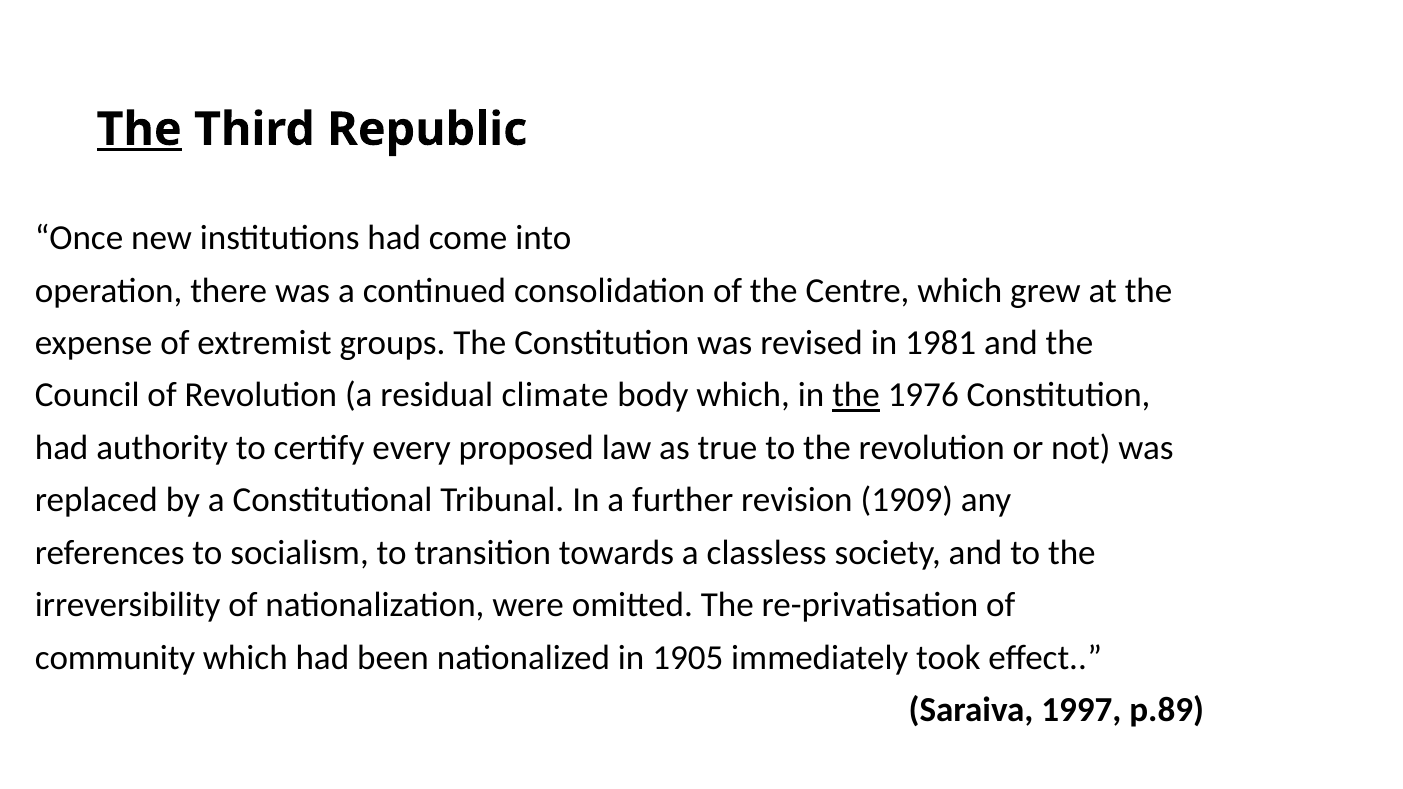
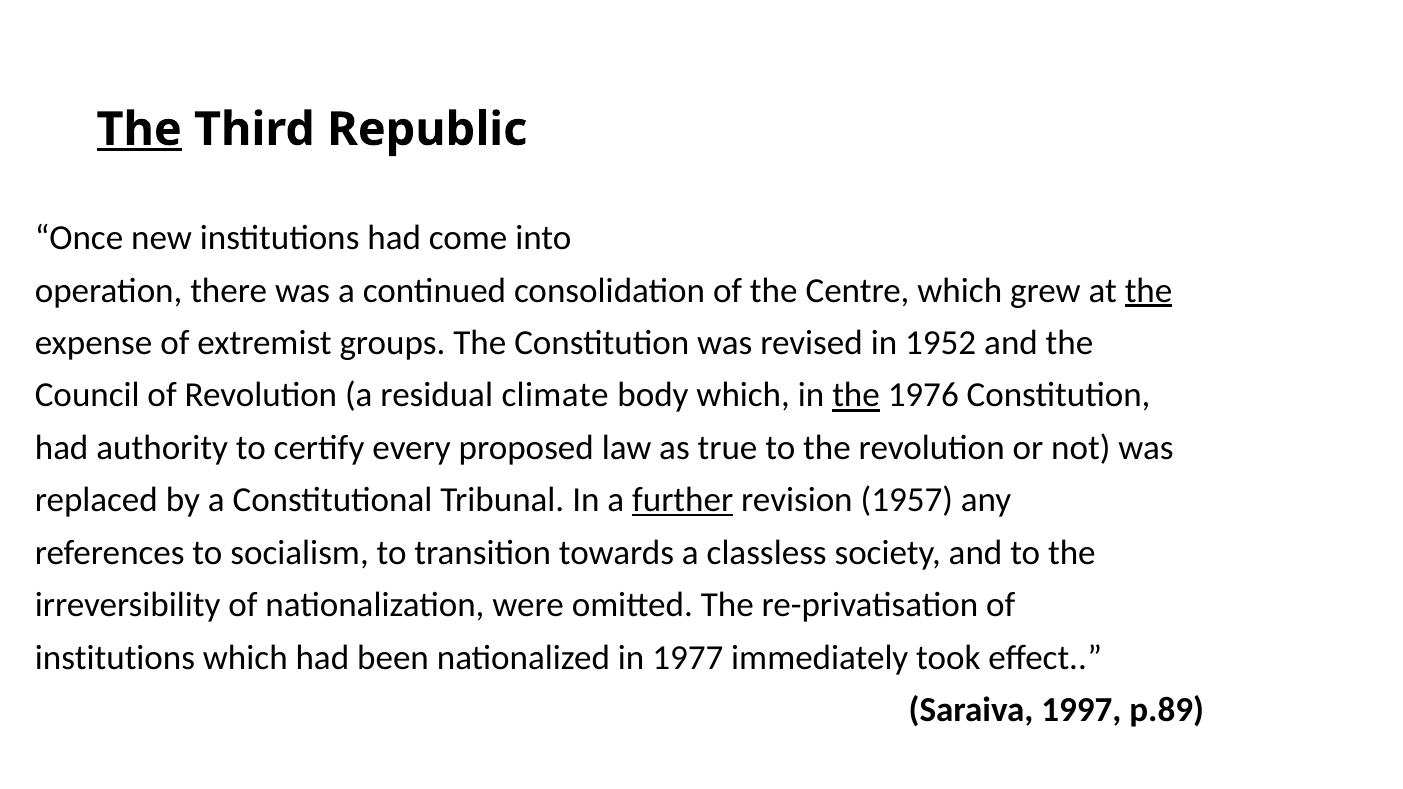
the at (1149, 291) underline: none -> present
1981: 1981 -> 1952
further underline: none -> present
1909: 1909 -> 1957
community at (115, 658): community -> institutions
1905: 1905 -> 1977
